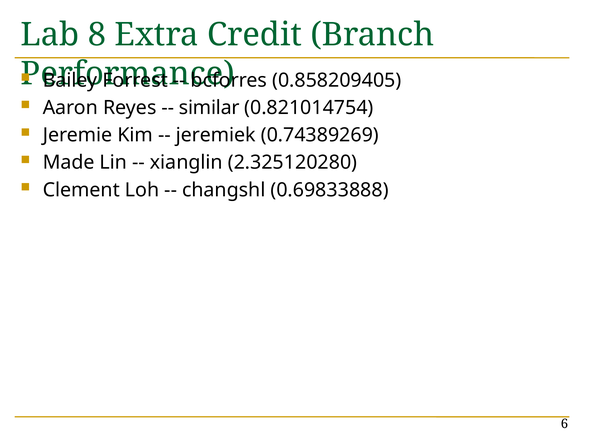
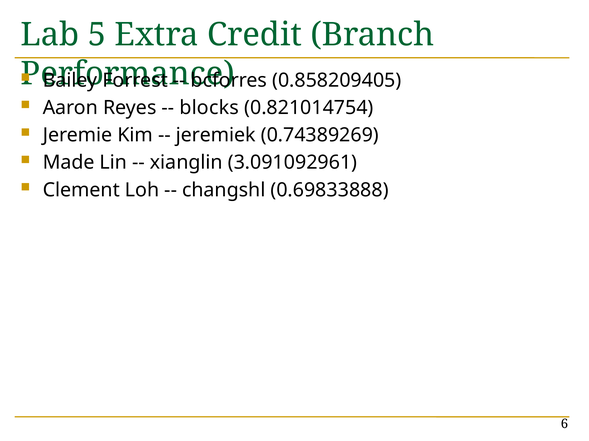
8: 8 -> 5
similar: similar -> blocks
2.325120280: 2.325120280 -> 3.091092961
